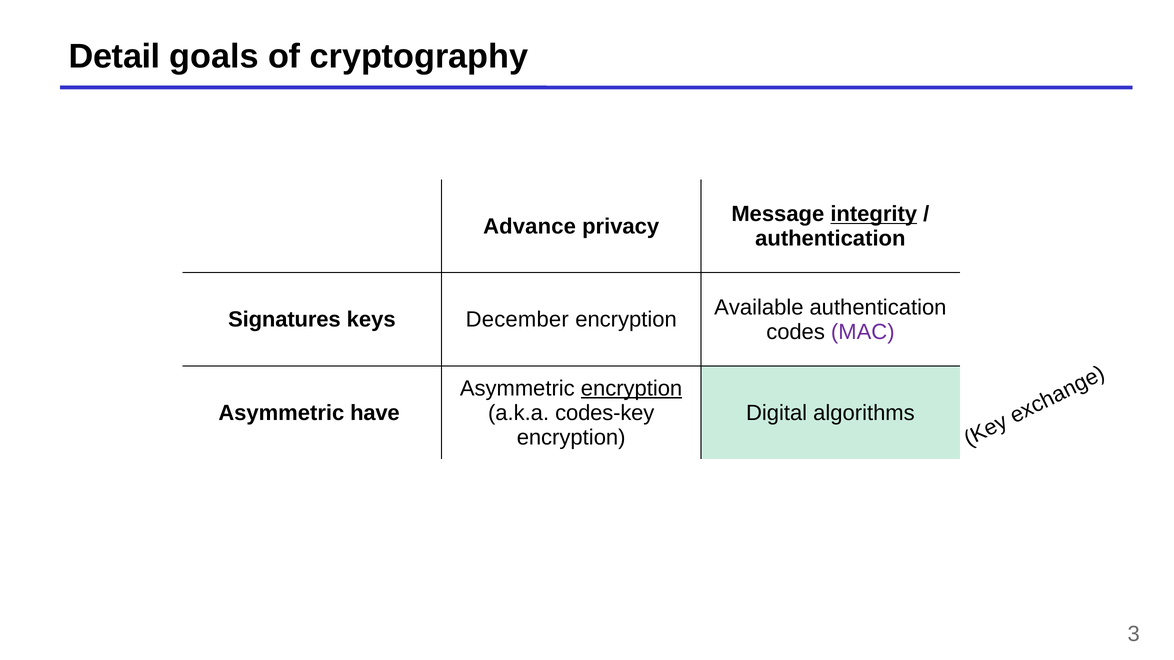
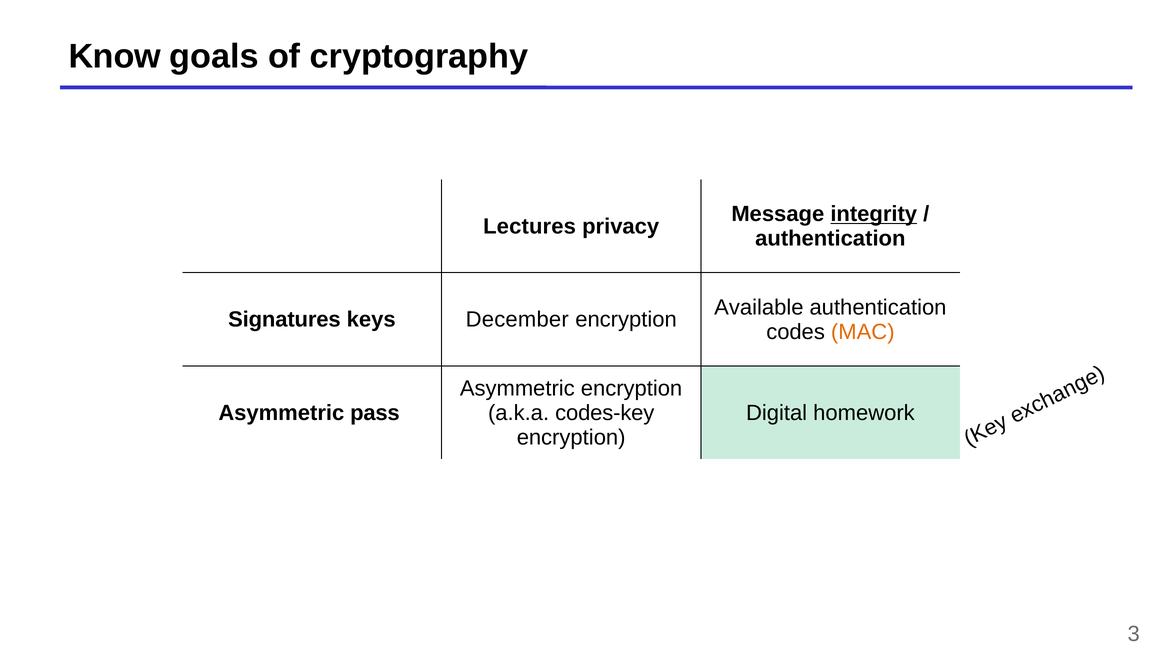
Detail: Detail -> Know
Advance: Advance -> Lectures
MAC colour: purple -> orange
encryption at (632, 389) underline: present -> none
have: have -> pass
algorithms: algorithms -> homework
